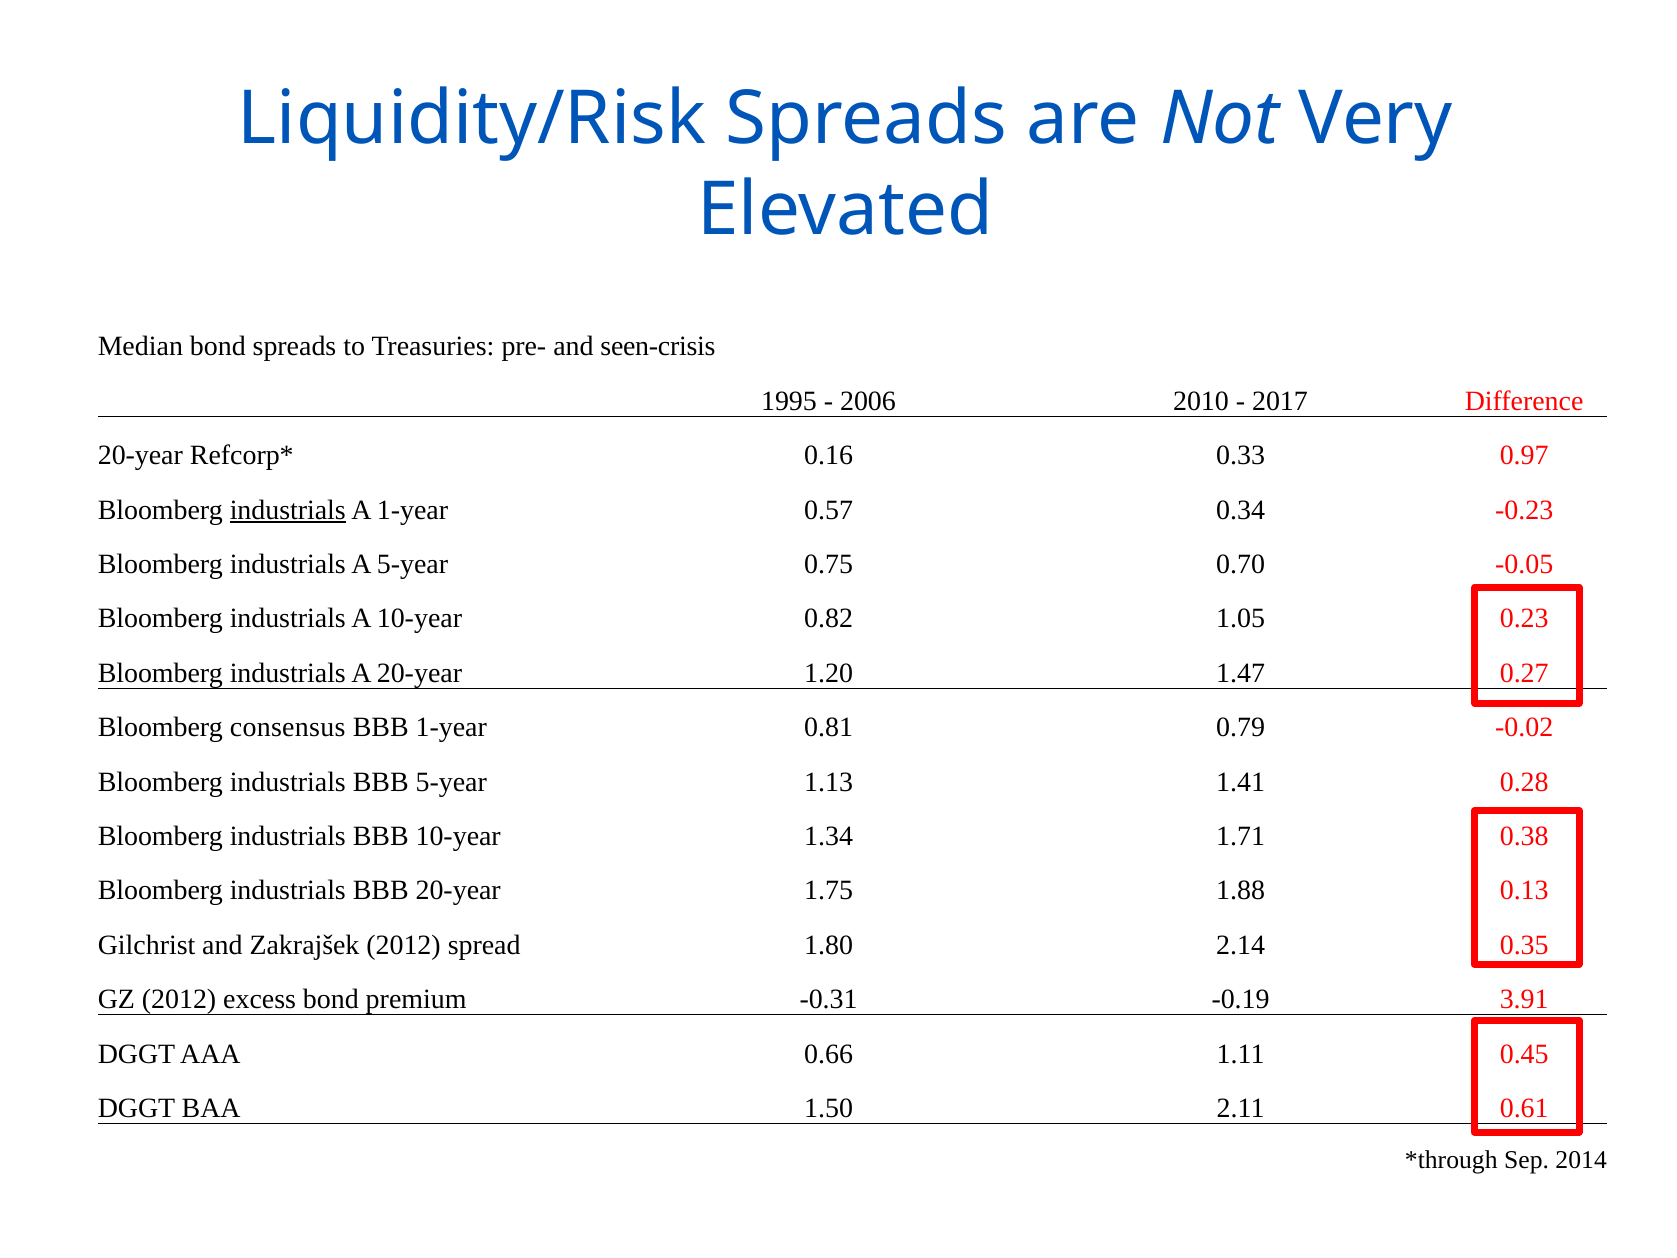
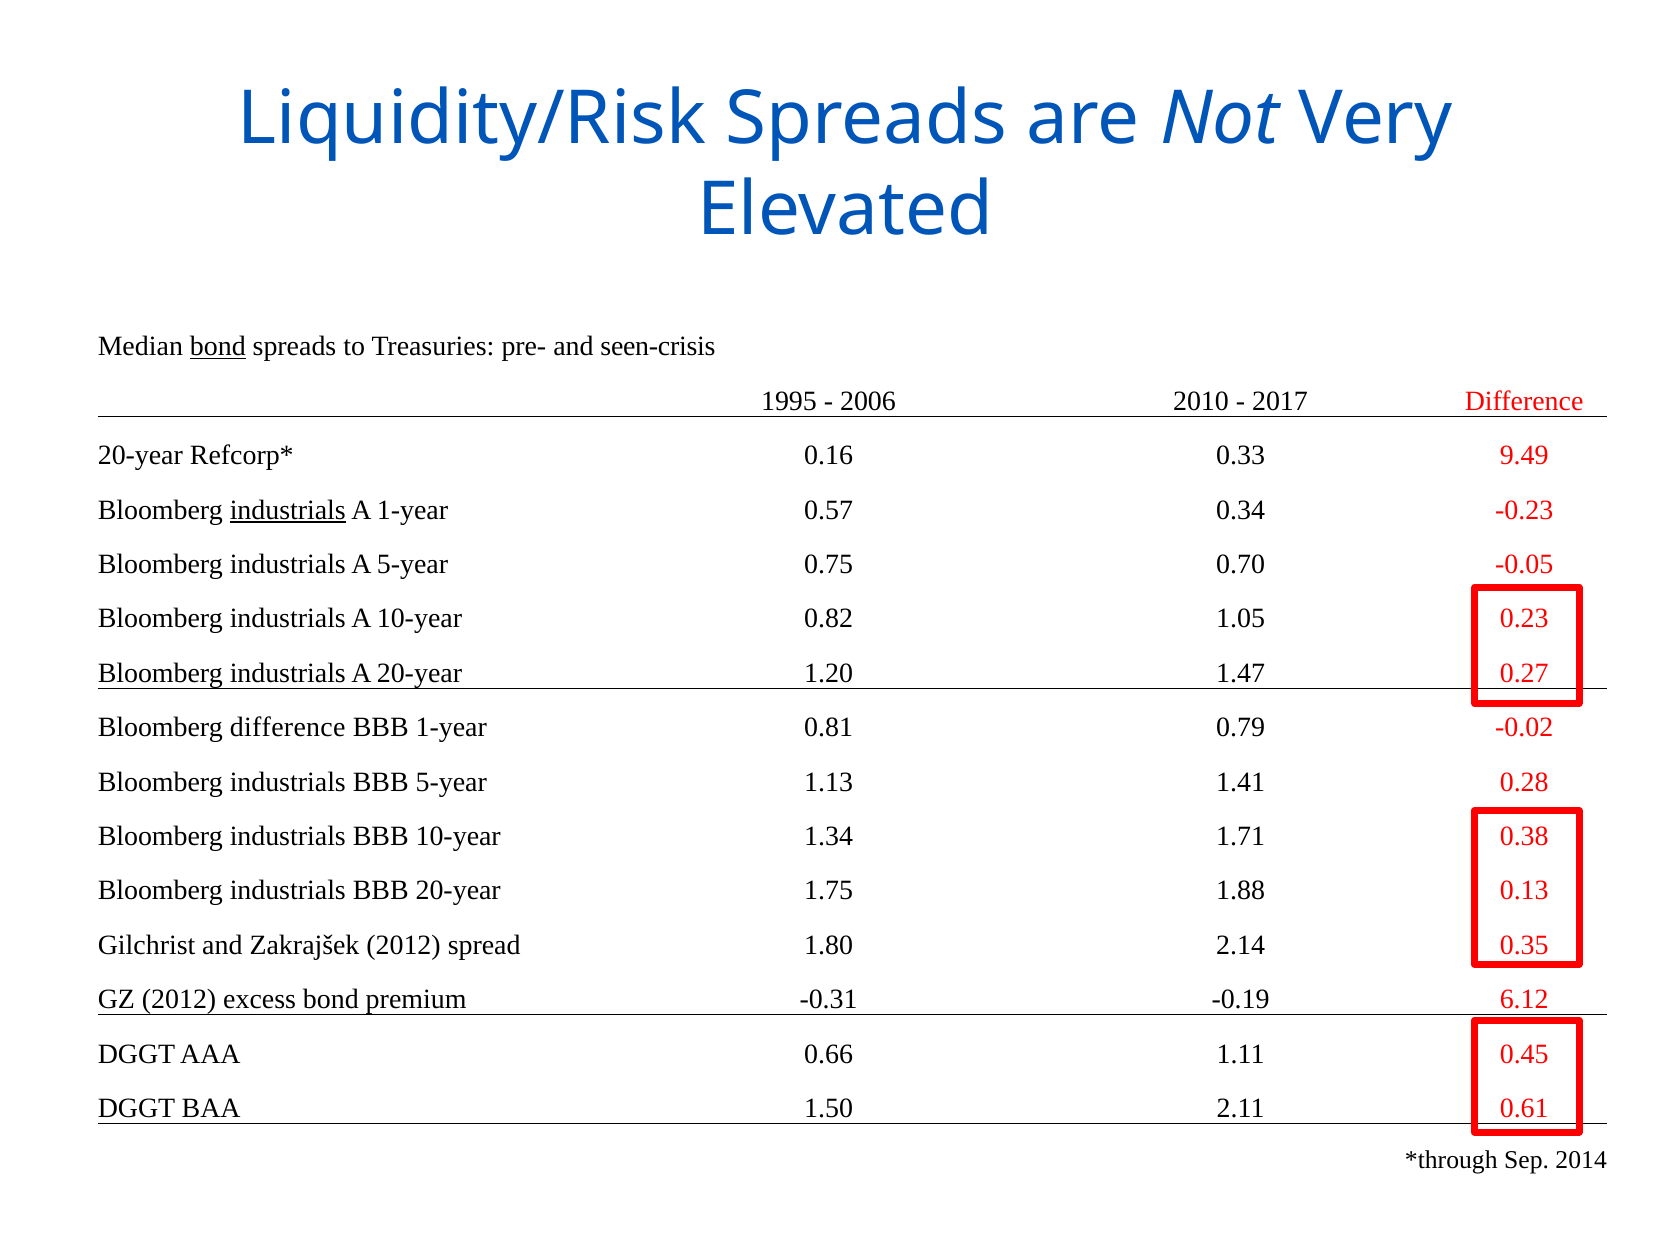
bond at (218, 347) underline: none -> present
0.97: 0.97 -> 9.49
Bloomberg consensus: consensus -> difference
3.91: 3.91 -> 6.12
